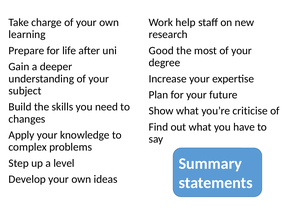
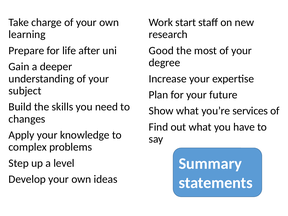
help: help -> start
criticise: criticise -> services
